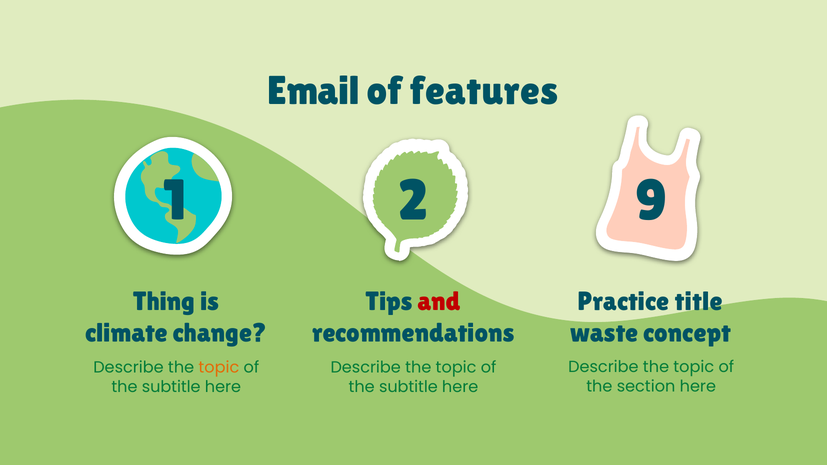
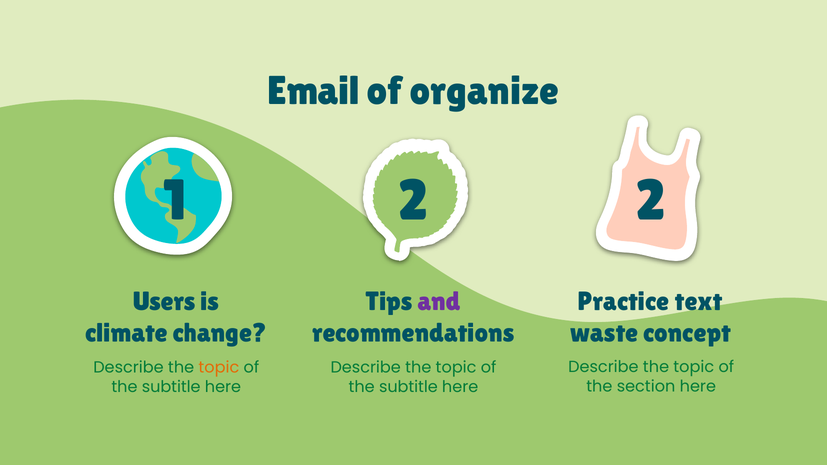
features: features -> organize
2 9: 9 -> 2
Thing: Thing -> Users
and colour: red -> purple
title: title -> text
